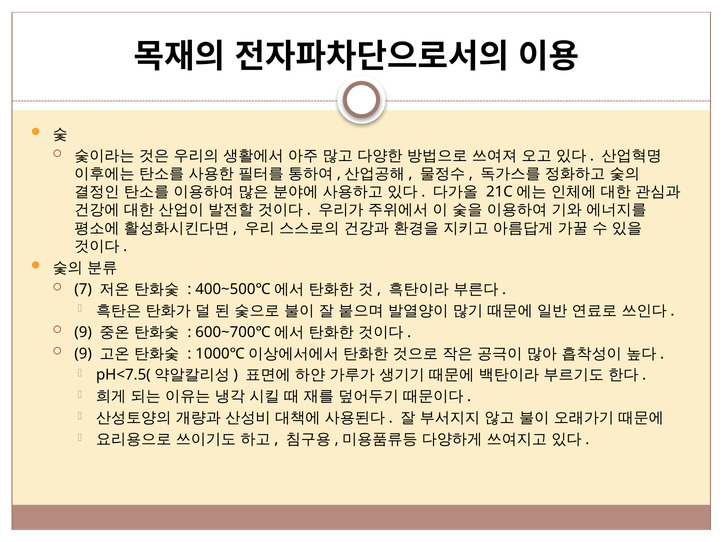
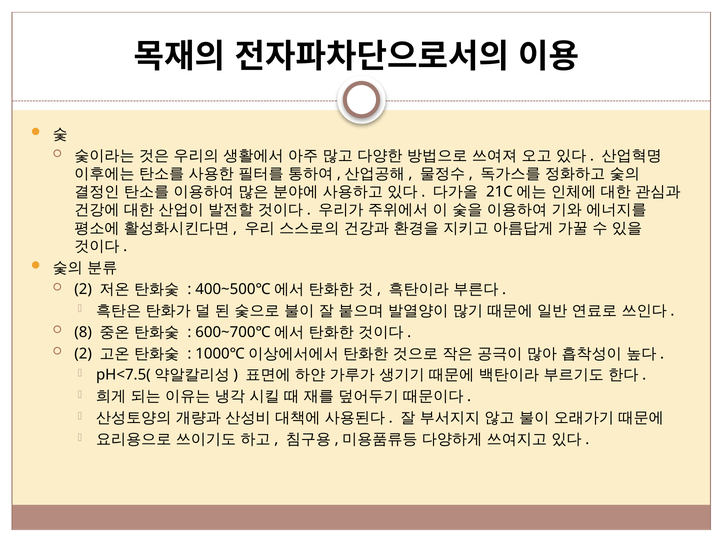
7 at (83, 289): 7 -> 2
9 at (83, 332): 9 -> 8
9 at (83, 354): 9 -> 2
